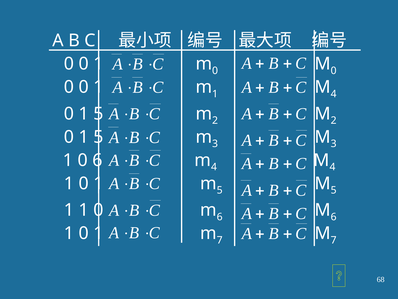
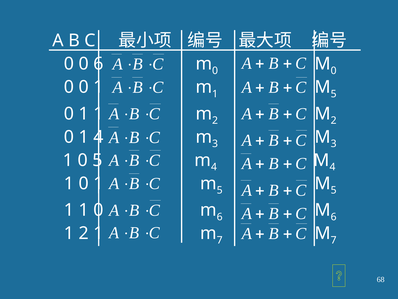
1 at (98, 64): 1 -> 6
4 at (334, 94): 4 -> 5
5 at (98, 113): 5 -> 1
5 at (98, 137): 5 -> 4
0 6: 6 -> 5
0 at (84, 233): 0 -> 2
